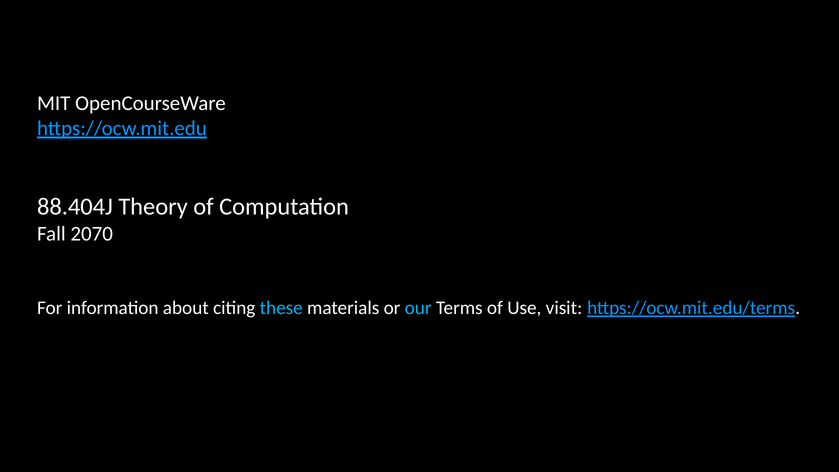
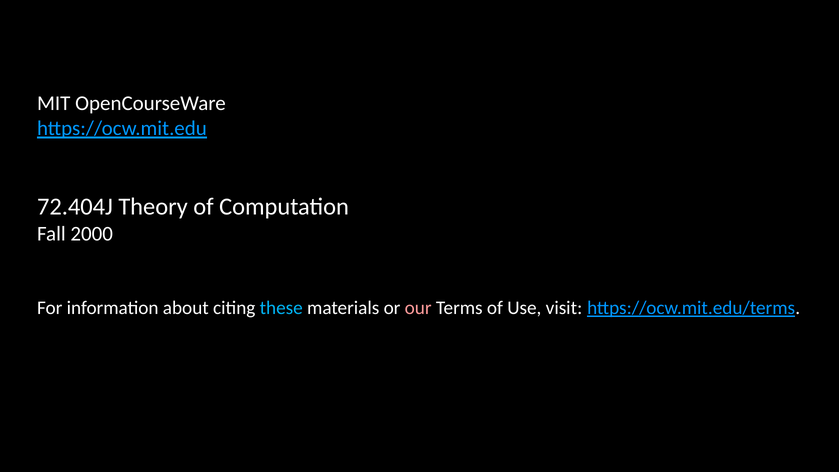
88.404J: 88.404J -> 72.404J
2070: 2070 -> 2000
our colour: light blue -> pink
